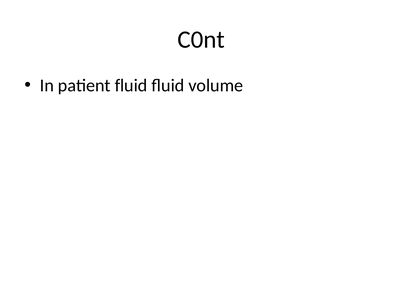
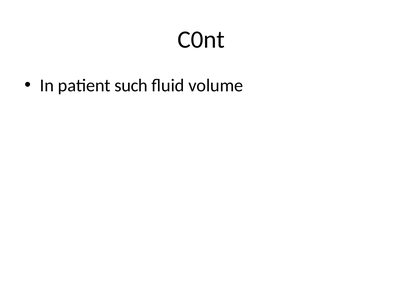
patient fluid: fluid -> such
